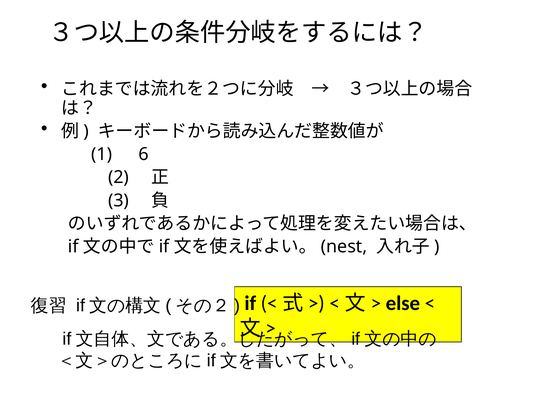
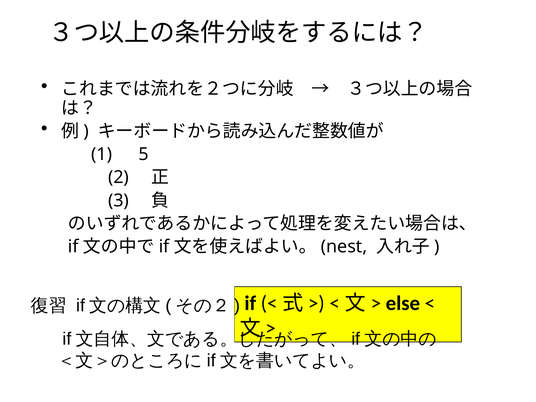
6: 6 -> 5
